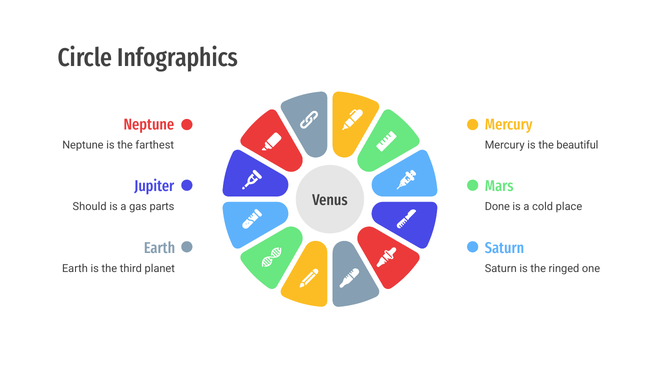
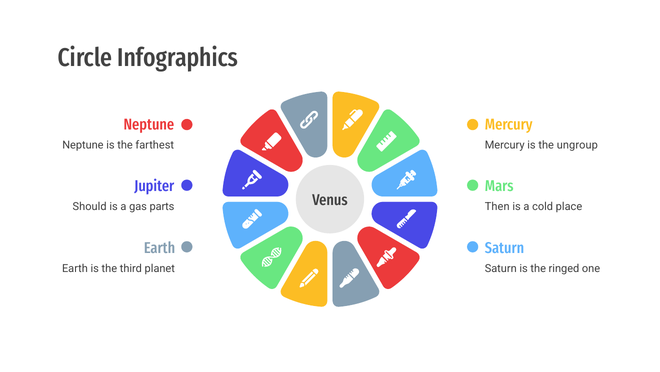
beautiful: beautiful -> ungroup
Done: Done -> Then
